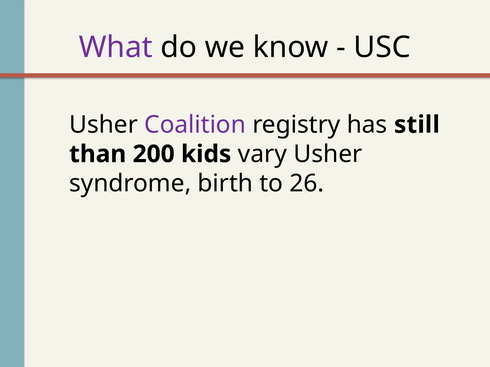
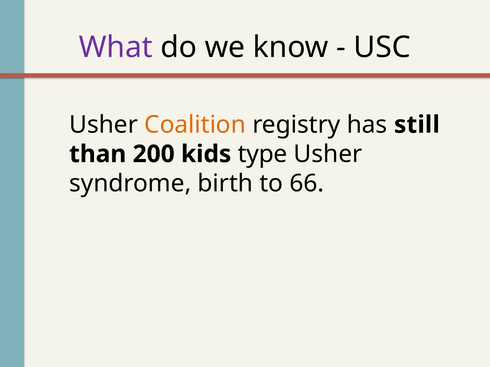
Coalition colour: purple -> orange
vary: vary -> type
26: 26 -> 66
